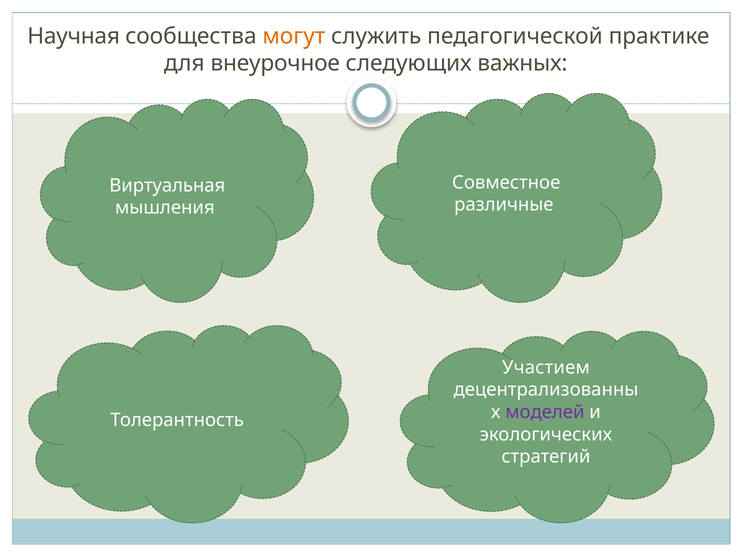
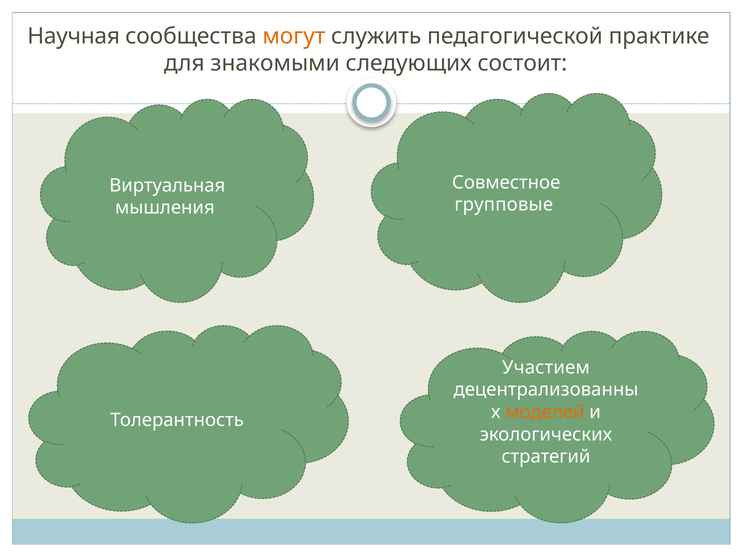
внеурочное: внеурочное -> знакомыми
важных: важных -> состоит
различные: различные -> групповые
моделей colour: purple -> orange
